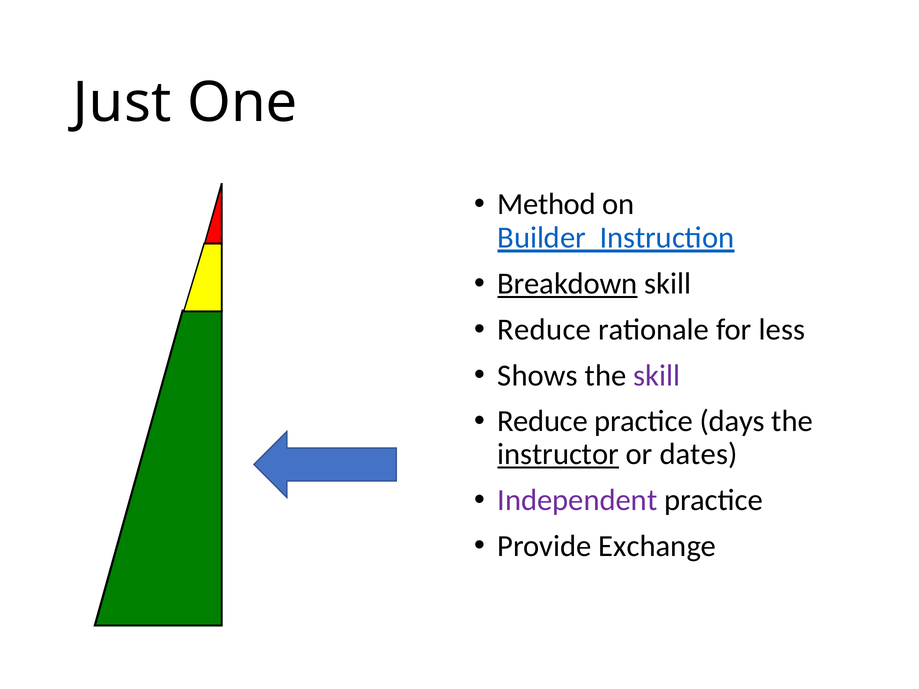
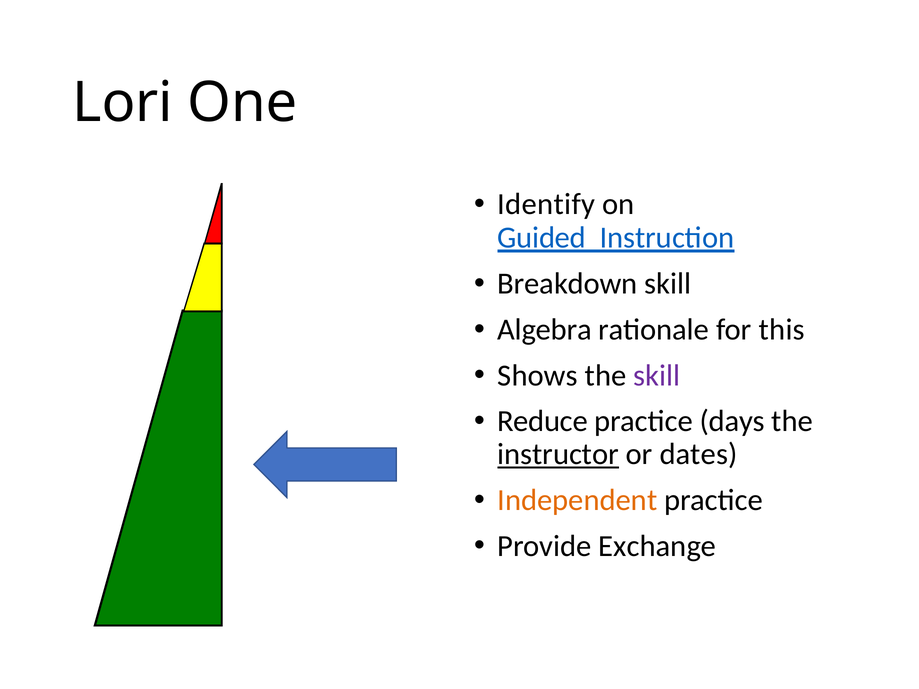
Just: Just -> Lori
Method: Method -> Identify
Builder: Builder -> Guided
Breakdown underline: present -> none
Reduce at (544, 330): Reduce -> Algebra
less: less -> this
Independent colour: purple -> orange
